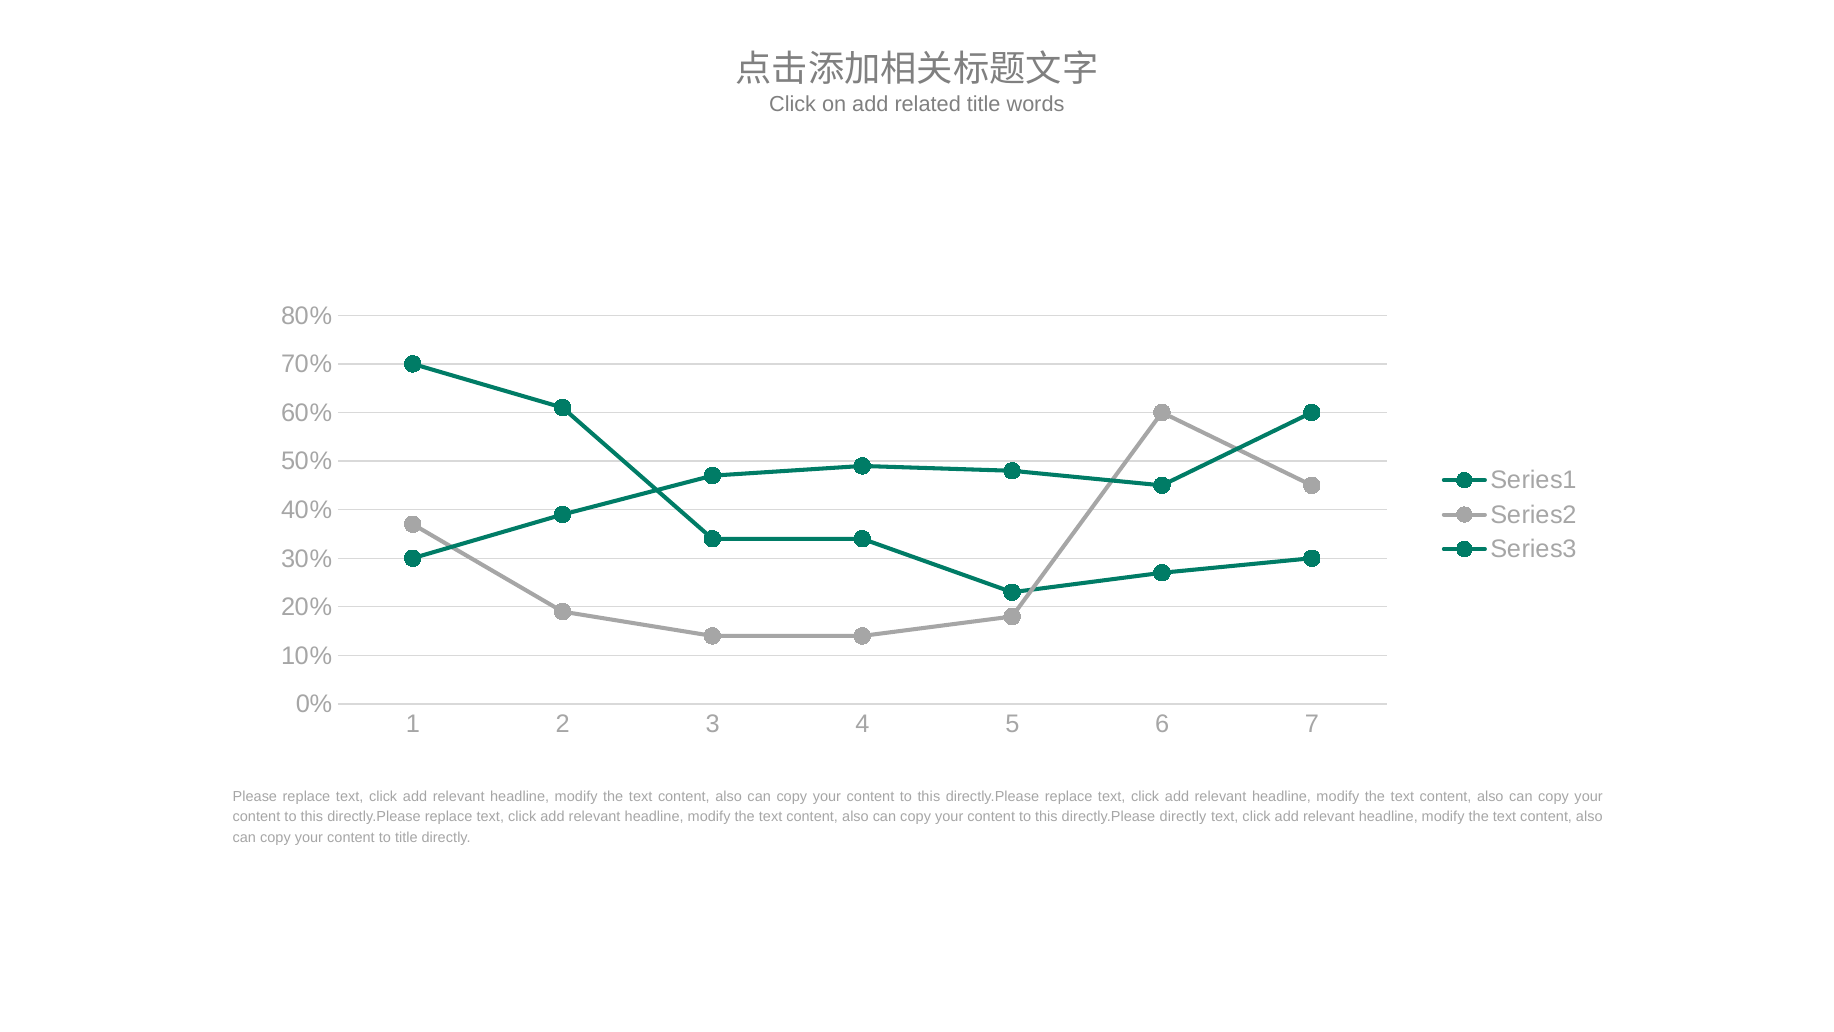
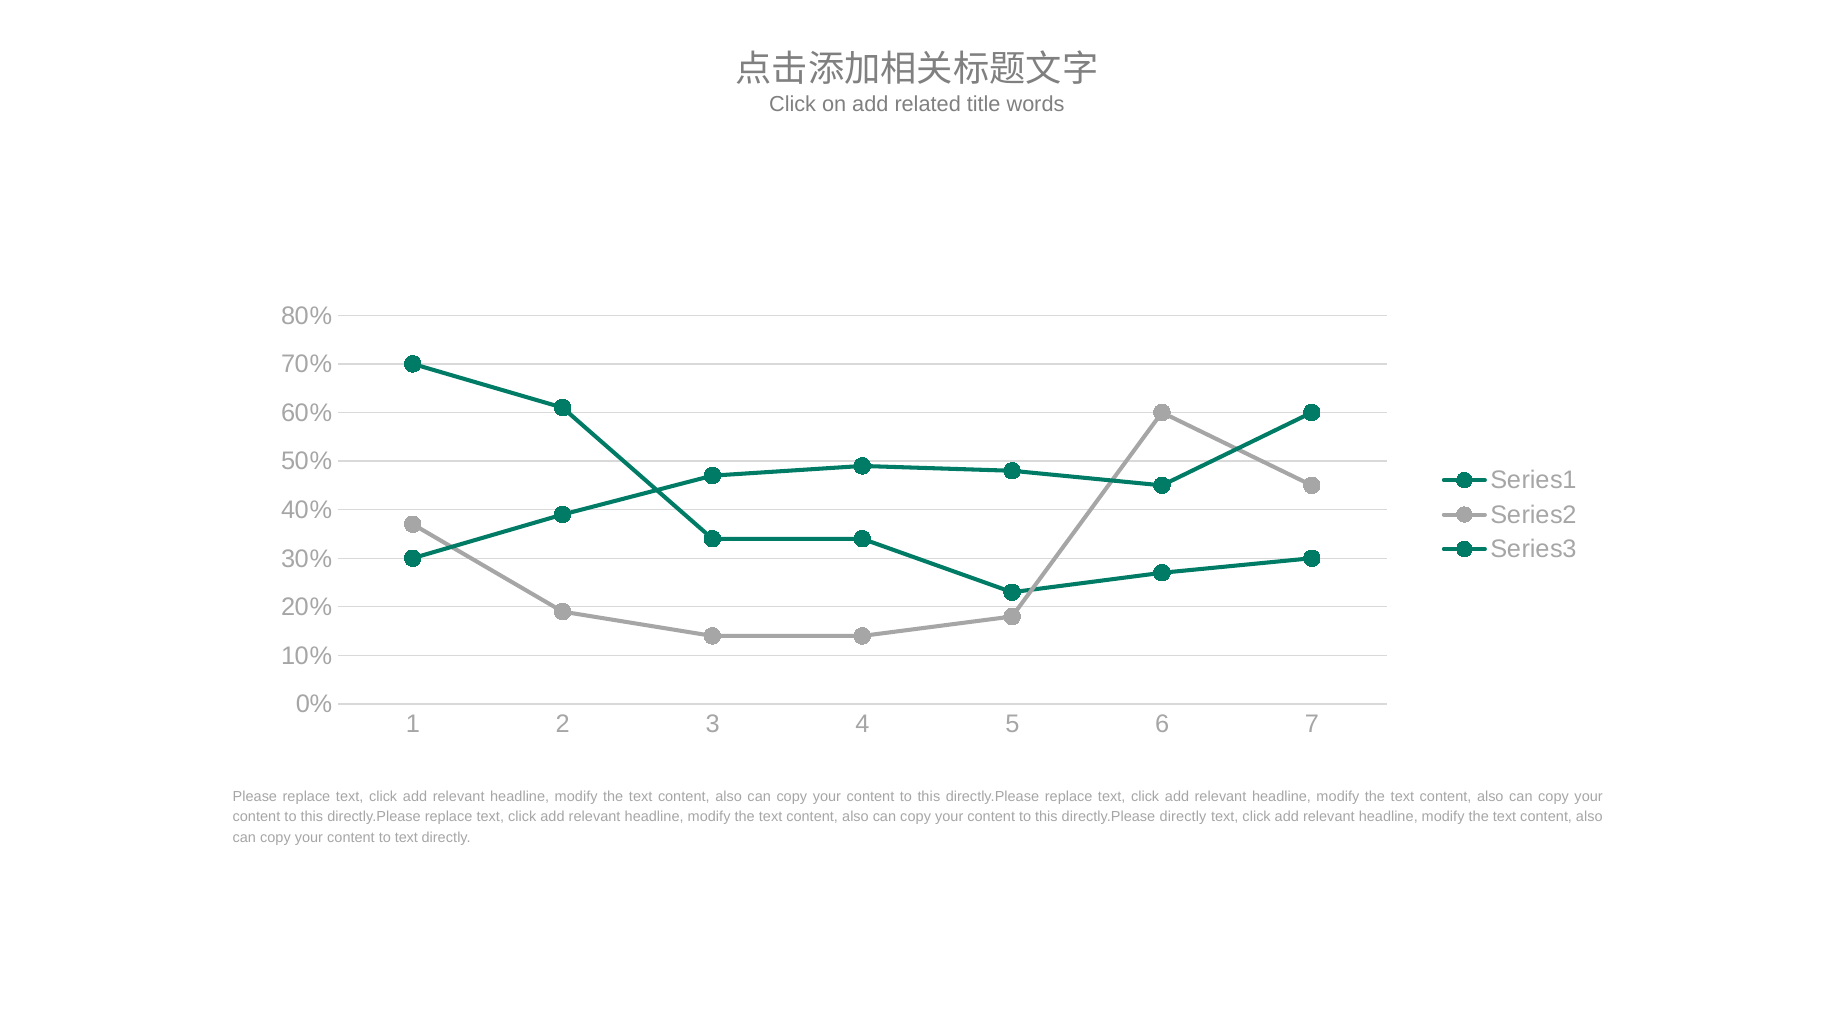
to title: title -> text
